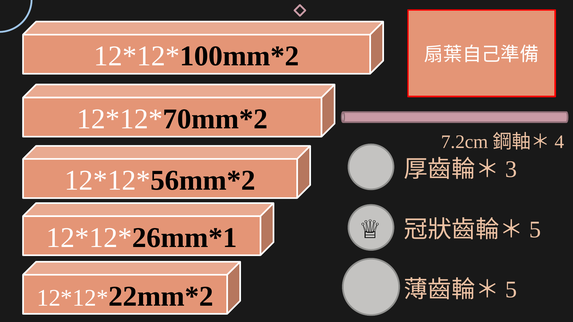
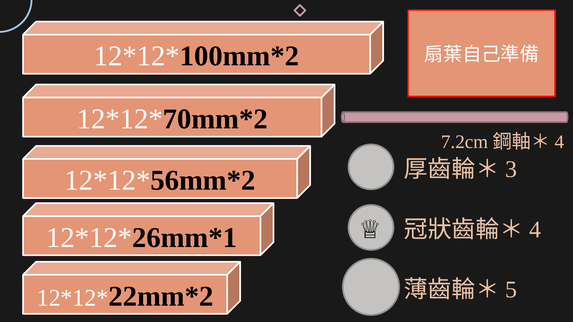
5 at (535, 230): 5 -> 4
